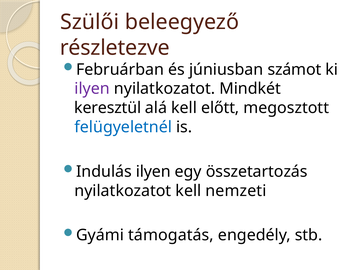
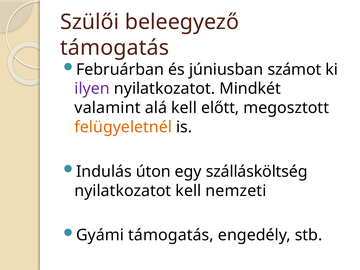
részletezve at (115, 48): részletezve -> támogatás
keresztül: keresztül -> valamint
felügyeletnél colour: blue -> orange
Indulás ilyen: ilyen -> úton
összetartozás: összetartozás -> szállásköltség
